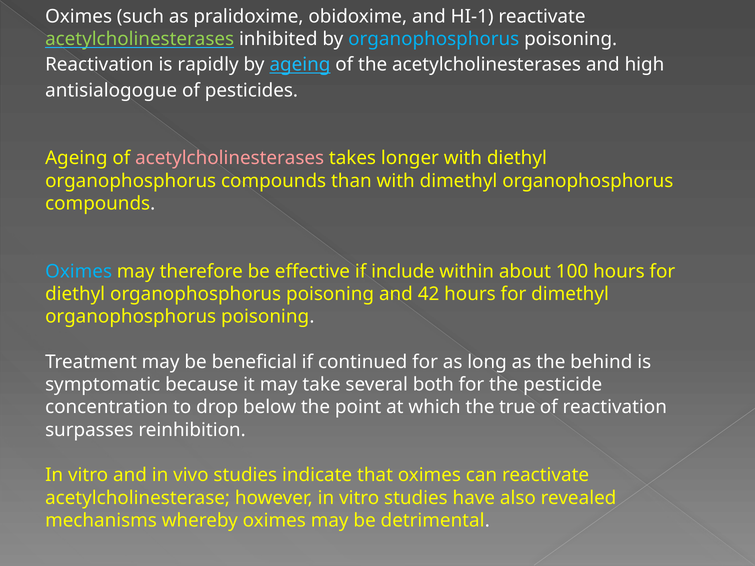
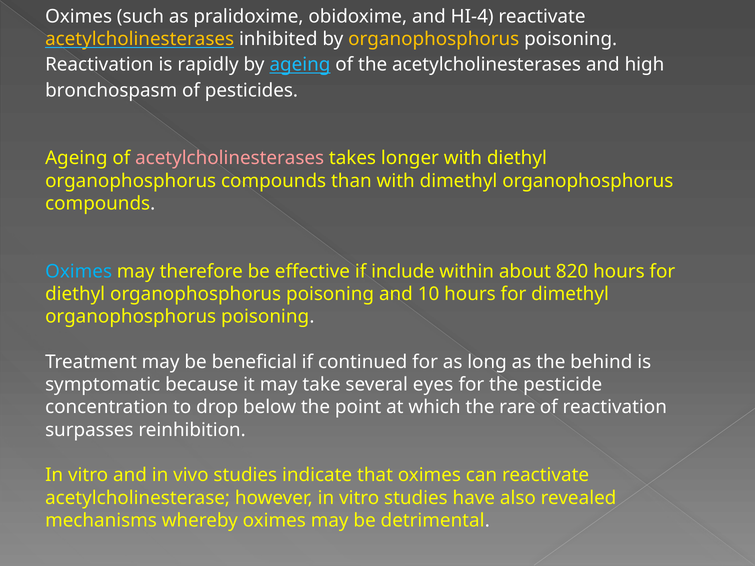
HI-1: HI-1 -> HI-4
acetylcholinesterases at (140, 39) colour: light green -> yellow
organophosphorus at (434, 39) colour: light blue -> yellow
antisialogogue: antisialogogue -> bronchospasm
100: 100 -> 820
42: 42 -> 10
both: both -> eyes
true: true -> rare
